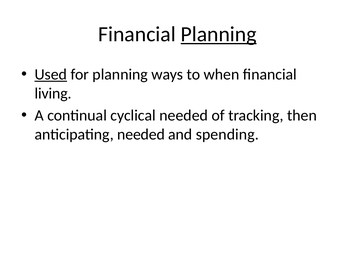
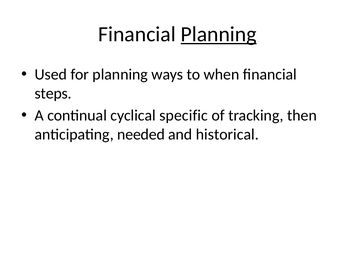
Used underline: present -> none
living: living -> steps
cyclical needed: needed -> specific
spending: spending -> historical
